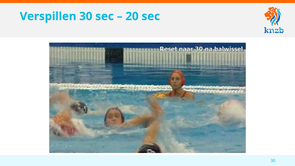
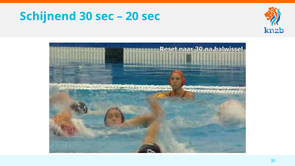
Verspillen: Verspillen -> Schijnend
